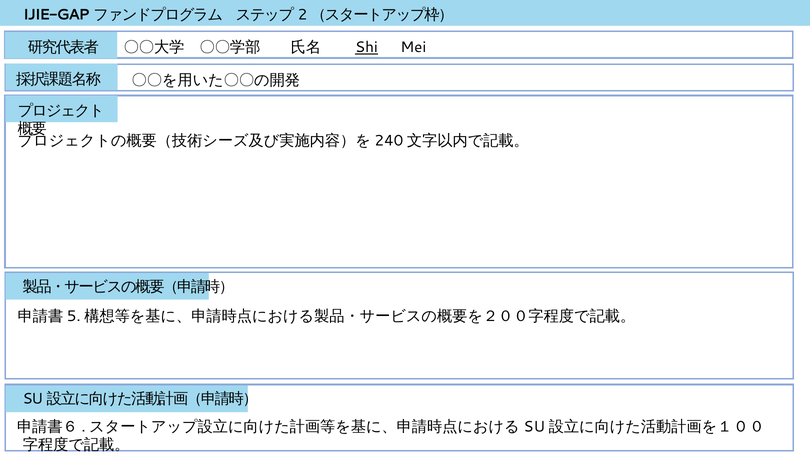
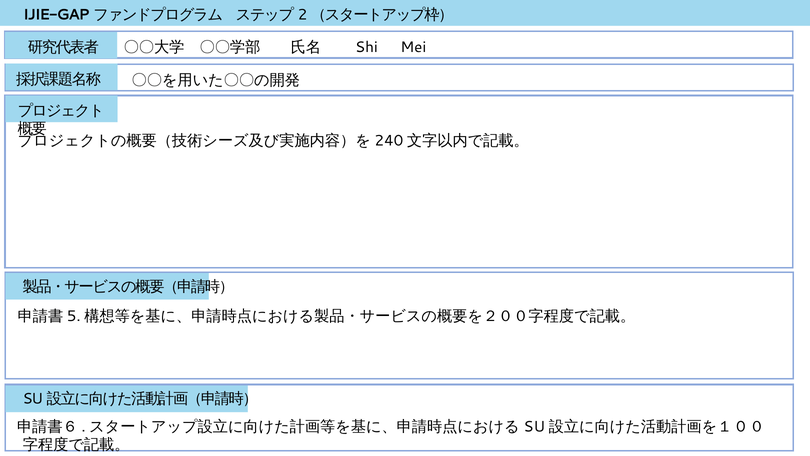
Shi underline: present -> none
